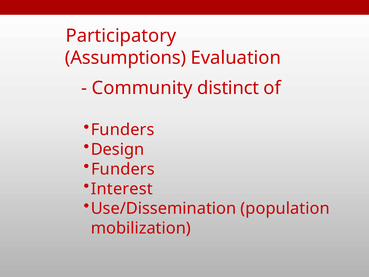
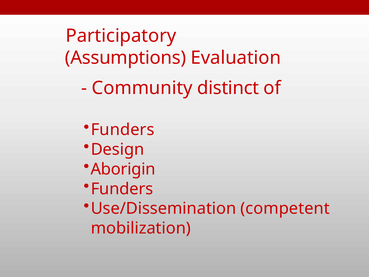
Funders at (123, 169): Funders -> Aborigin
Interest at (122, 189): Interest -> Funders
population: population -> competent
